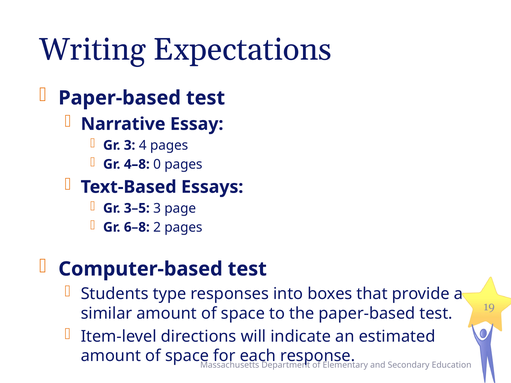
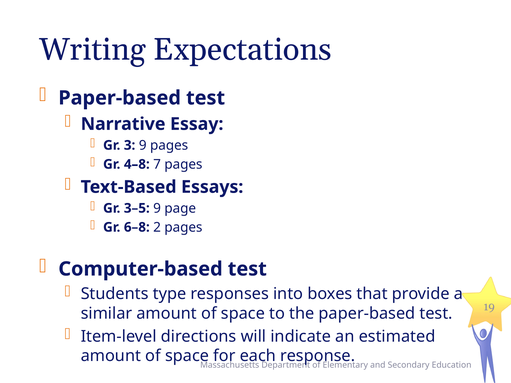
3 4: 4 -> 9
0: 0 -> 7
3–5 3: 3 -> 9
